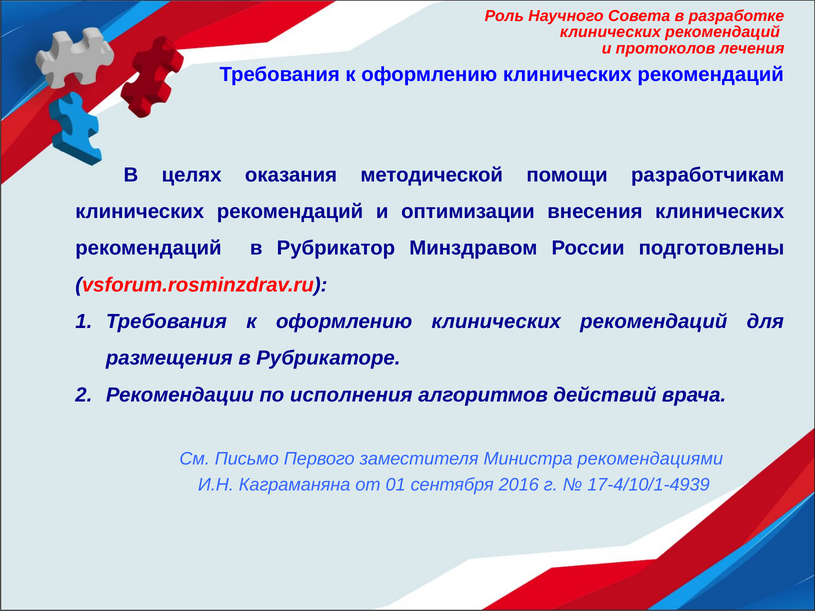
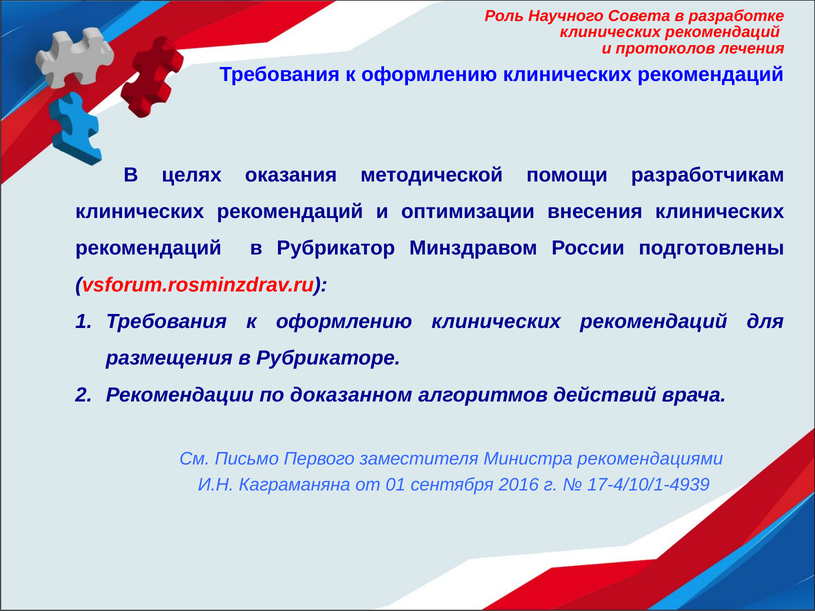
исполнения: исполнения -> доказанном
